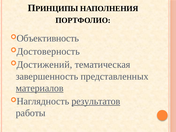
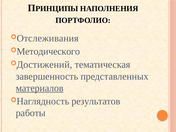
Объективность: Объективность -> Отслеживания
Достоверность: Достоверность -> Методического
результатов underline: present -> none
